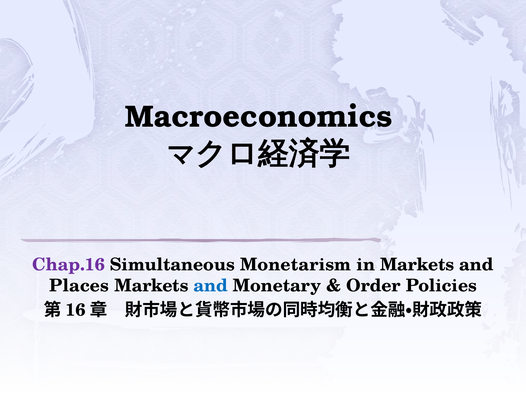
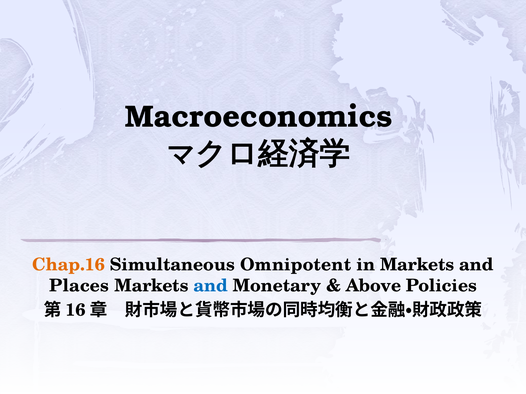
Chap.16 colour: purple -> orange
Monetarism: Monetarism -> Omnipotent
Order: Order -> Above
